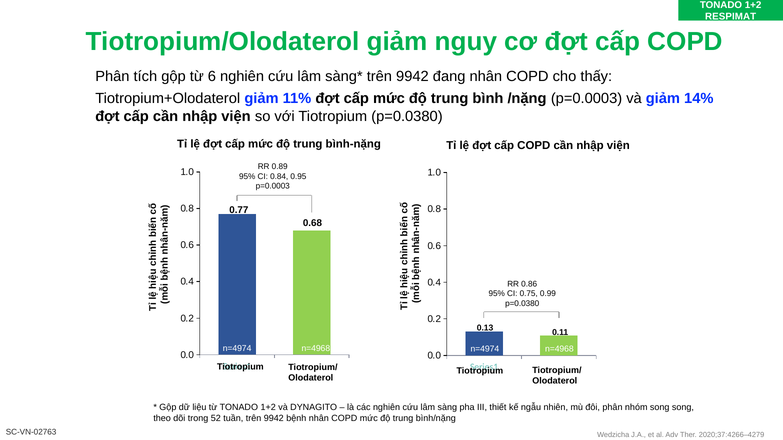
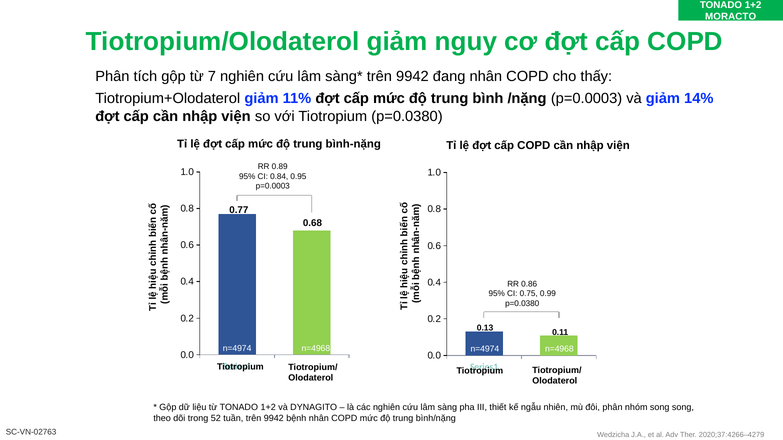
RESPIMAT: RESPIMAT -> MORACTO
6: 6 -> 7
